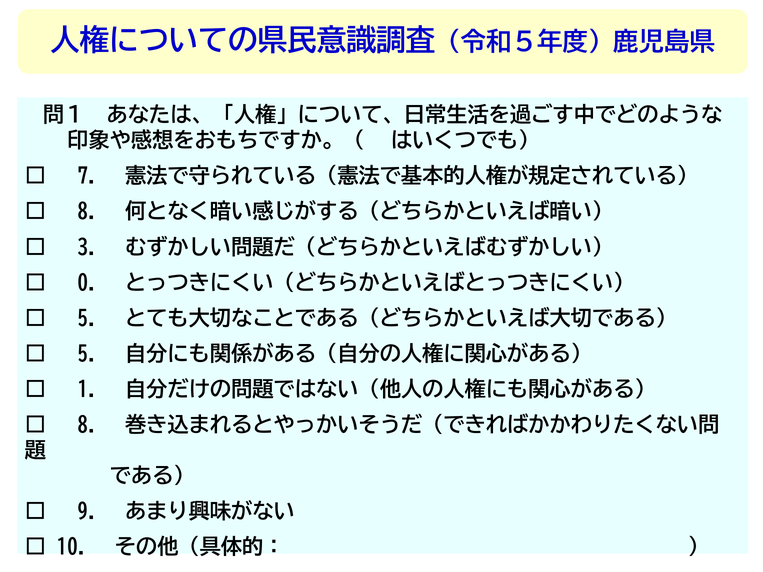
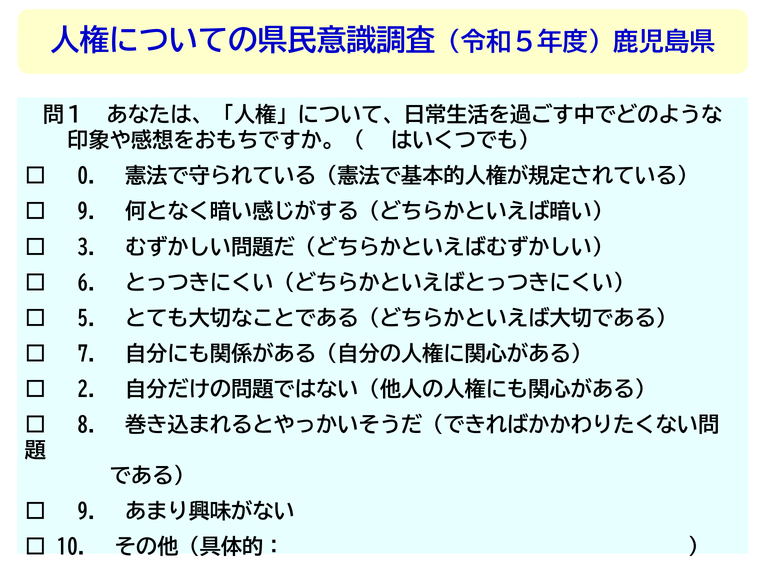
7: 7 -> 0
8 at (88, 212): 8 -> 9
0: 0 -> 6
5 at (88, 354): 5 -> 7
1: 1 -> 2
